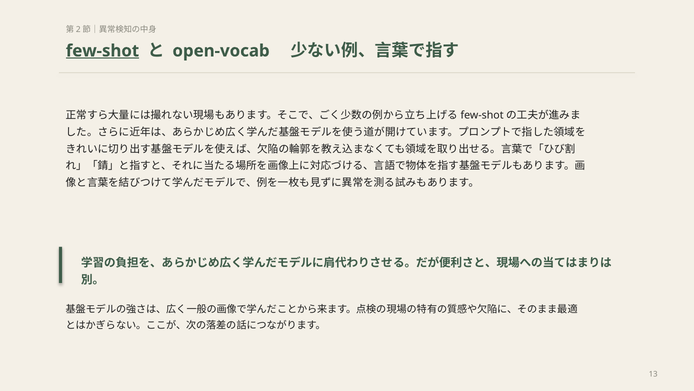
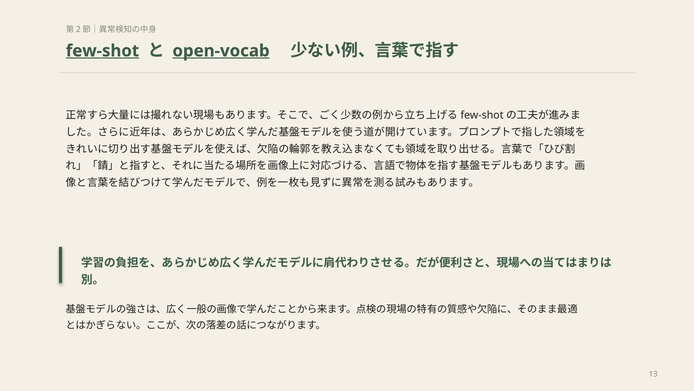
open-vocab underline: none -> present
